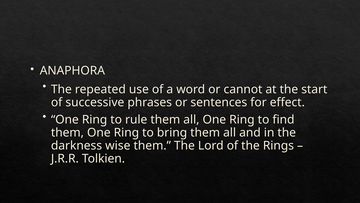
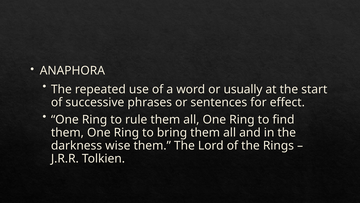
cannot: cannot -> usually
